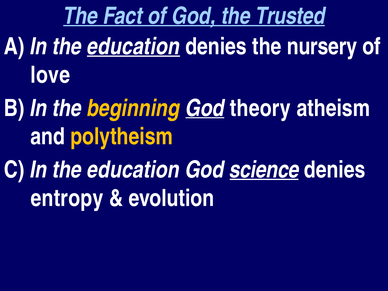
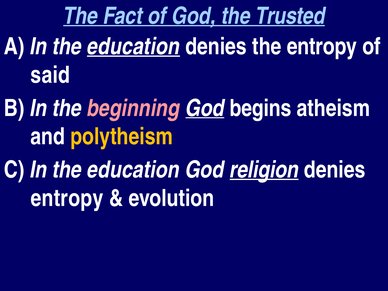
the nursery: nursery -> entropy
love: love -> said
beginning colour: yellow -> pink
theory: theory -> begins
science: science -> religion
